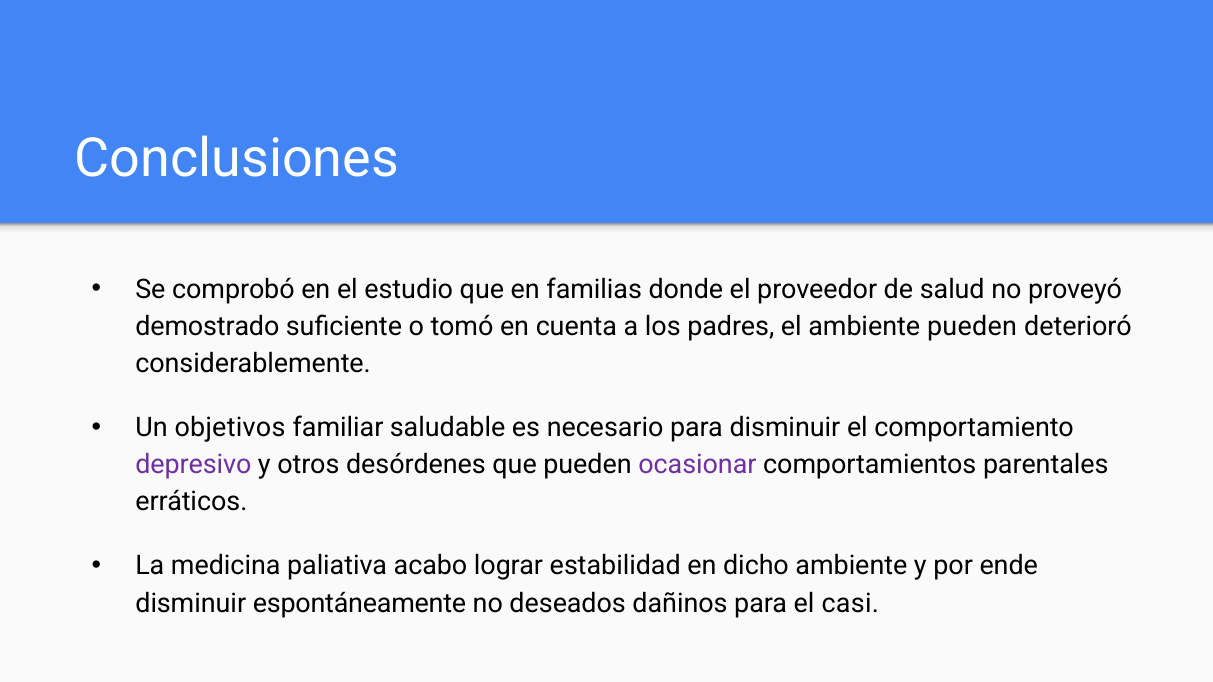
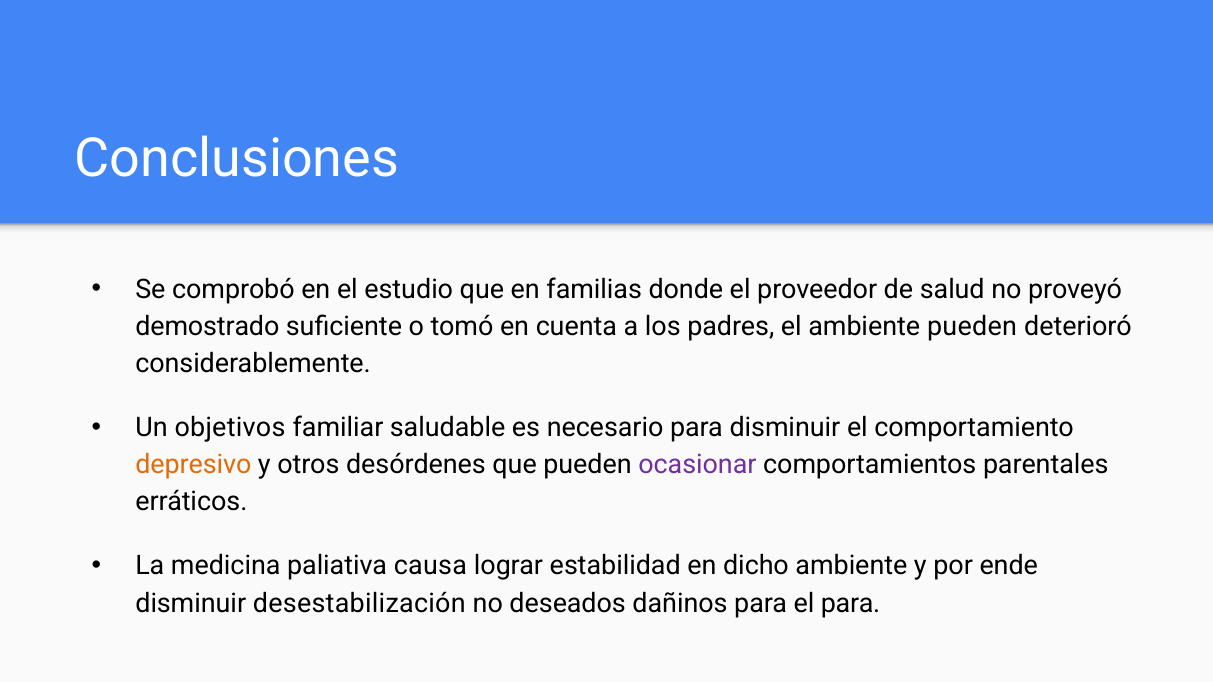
depresivo colour: purple -> orange
acabo: acabo -> causa
espontáneamente: espontáneamente -> desestabilización
el casi: casi -> para
